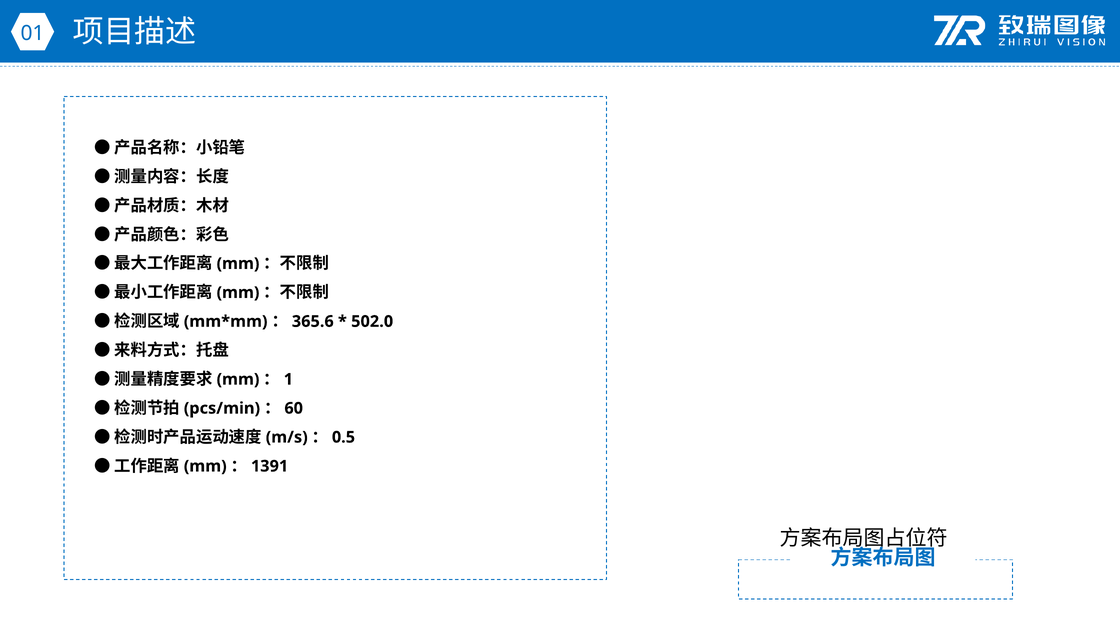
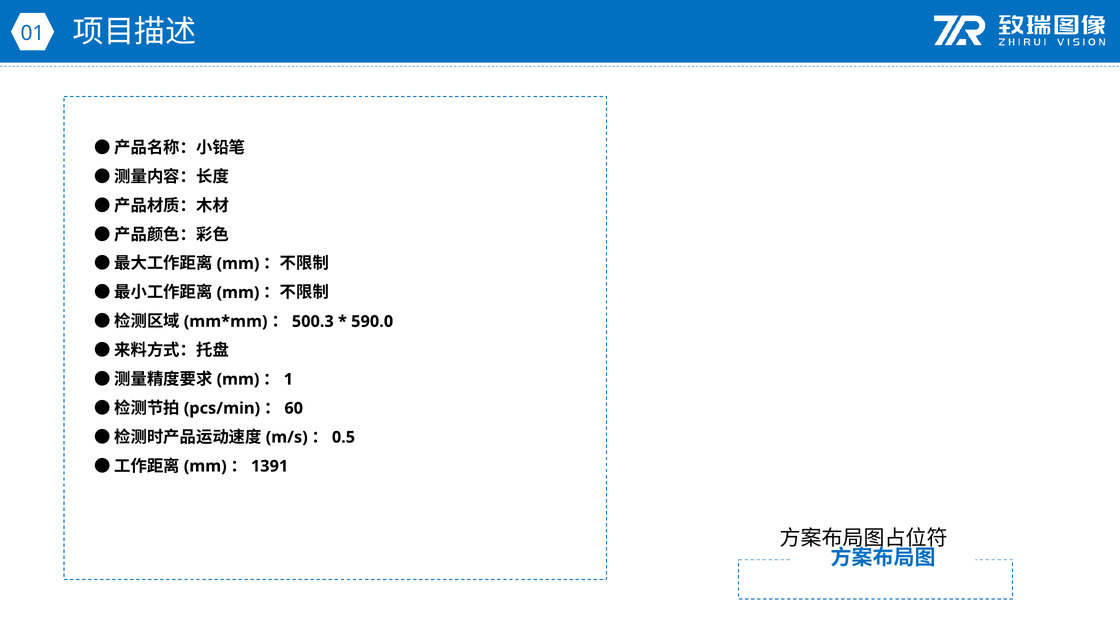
365.6: 365.6 -> 500.3
502.0: 502.0 -> 590.0
